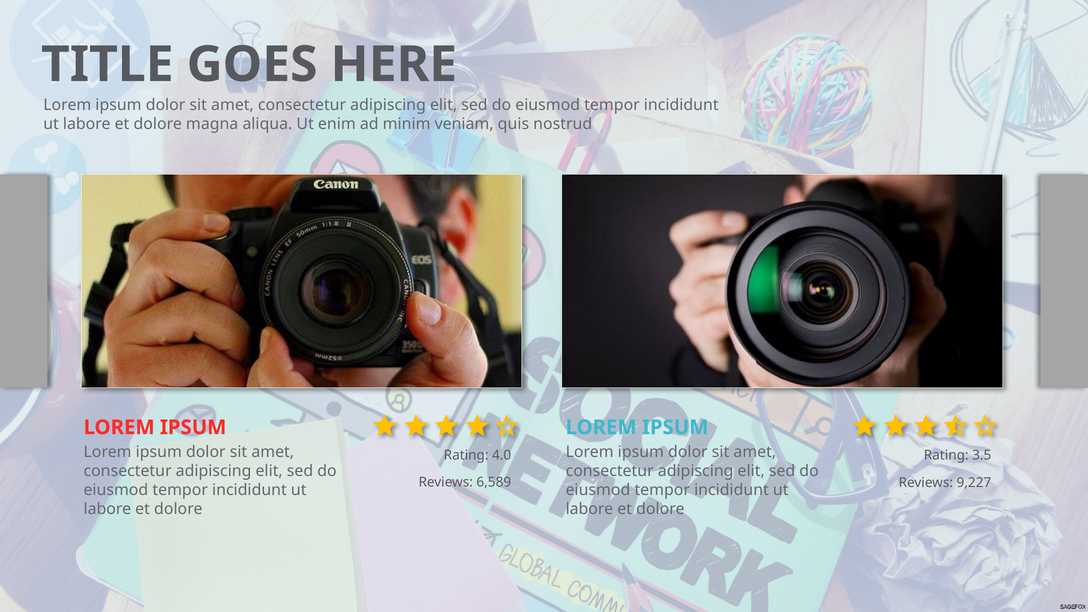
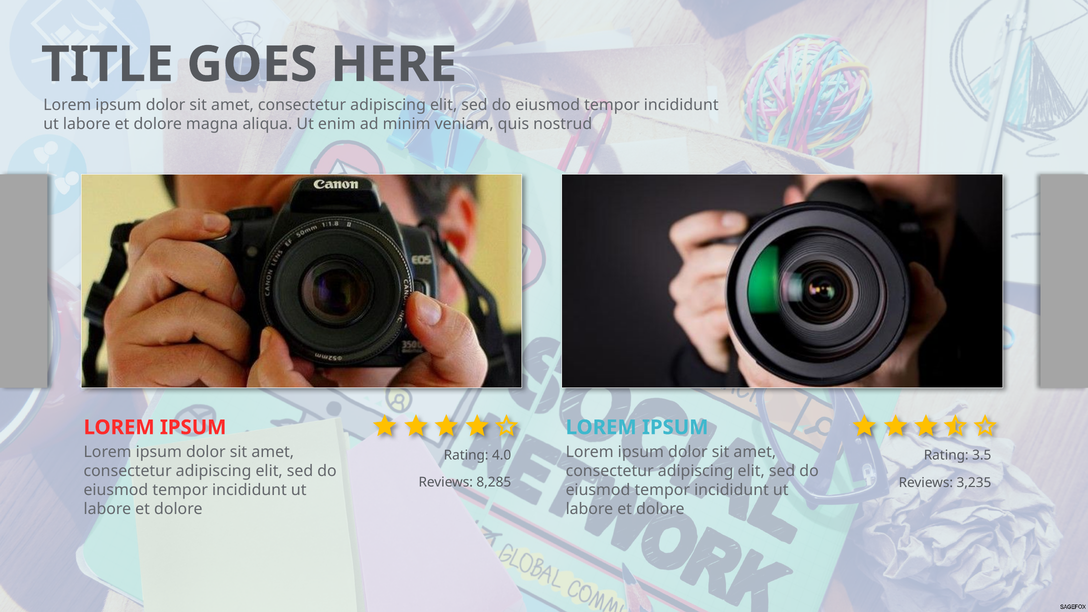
6,589: 6,589 -> 8,285
9,227: 9,227 -> 3,235
